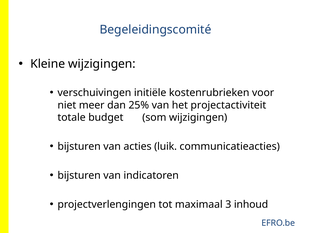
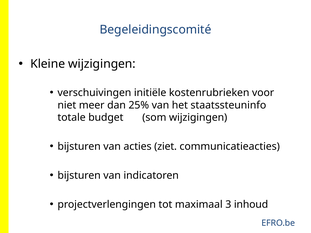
projectactiviteit: projectactiviteit -> staatssteuninfo
luik: luik -> ziet
